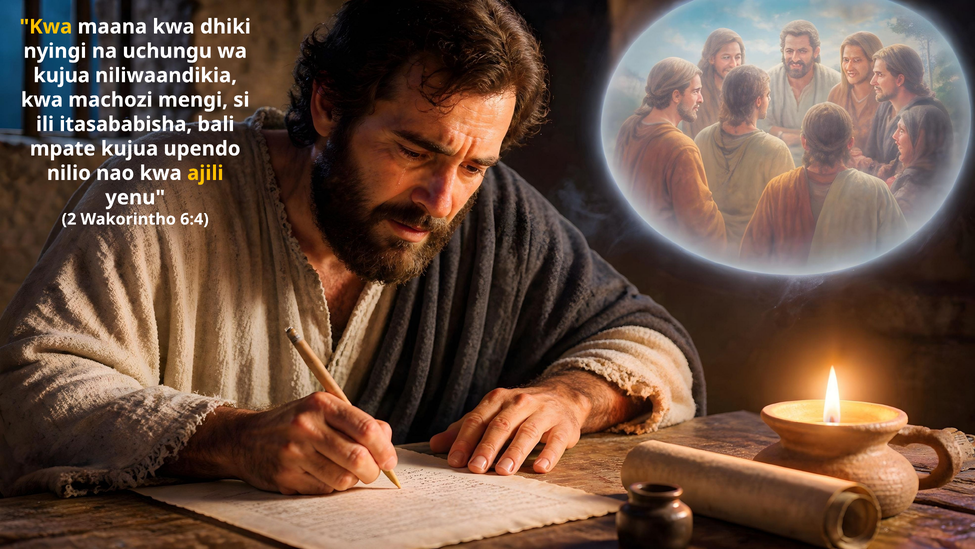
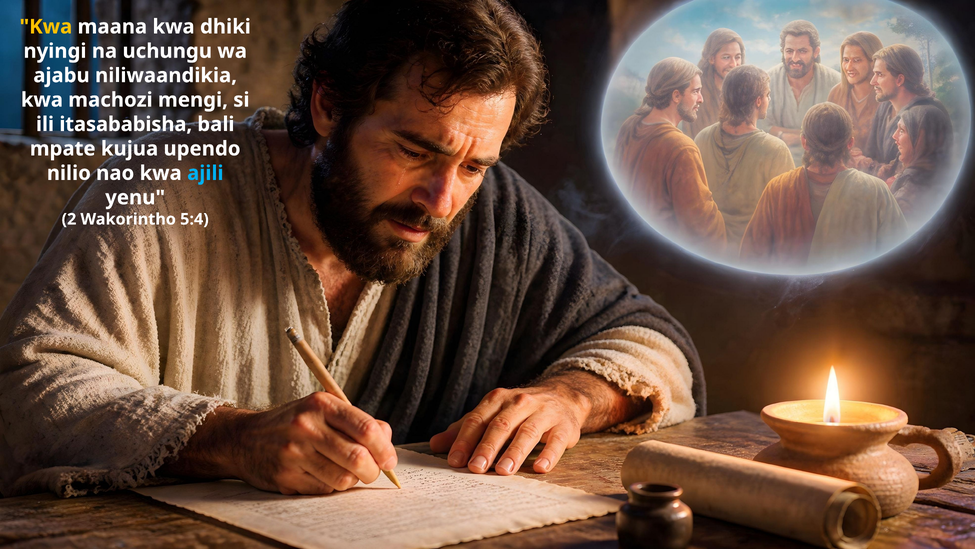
kujua at (62, 75): kujua -> ajabu
ajili colour: yellow -> light blue
6:4: 6:4 -> 5:4
